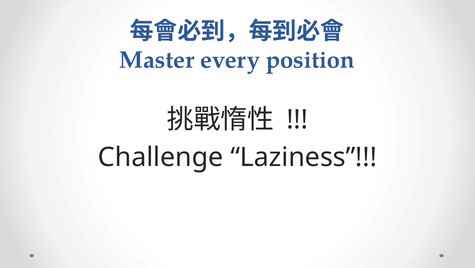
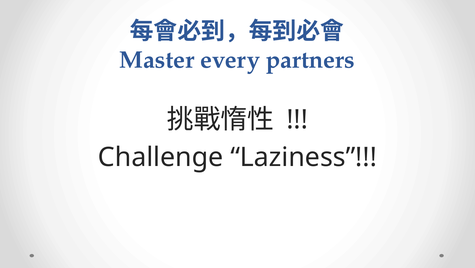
position: position -> partners
